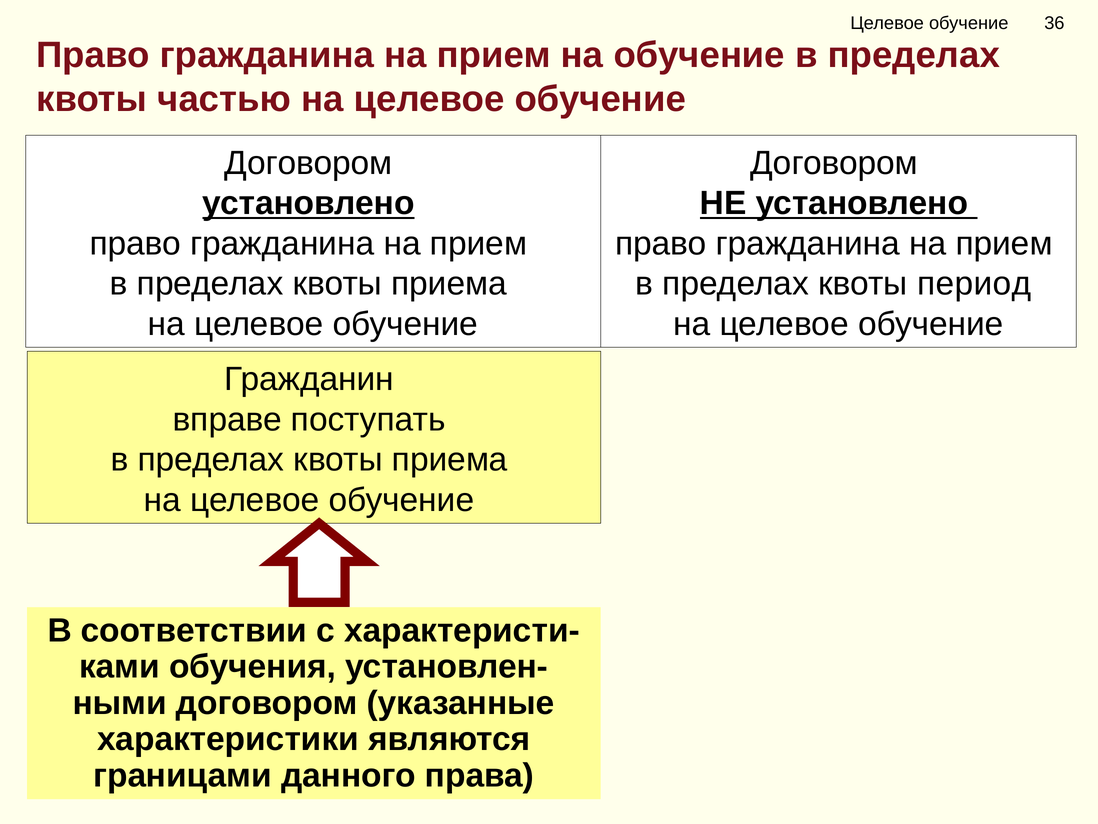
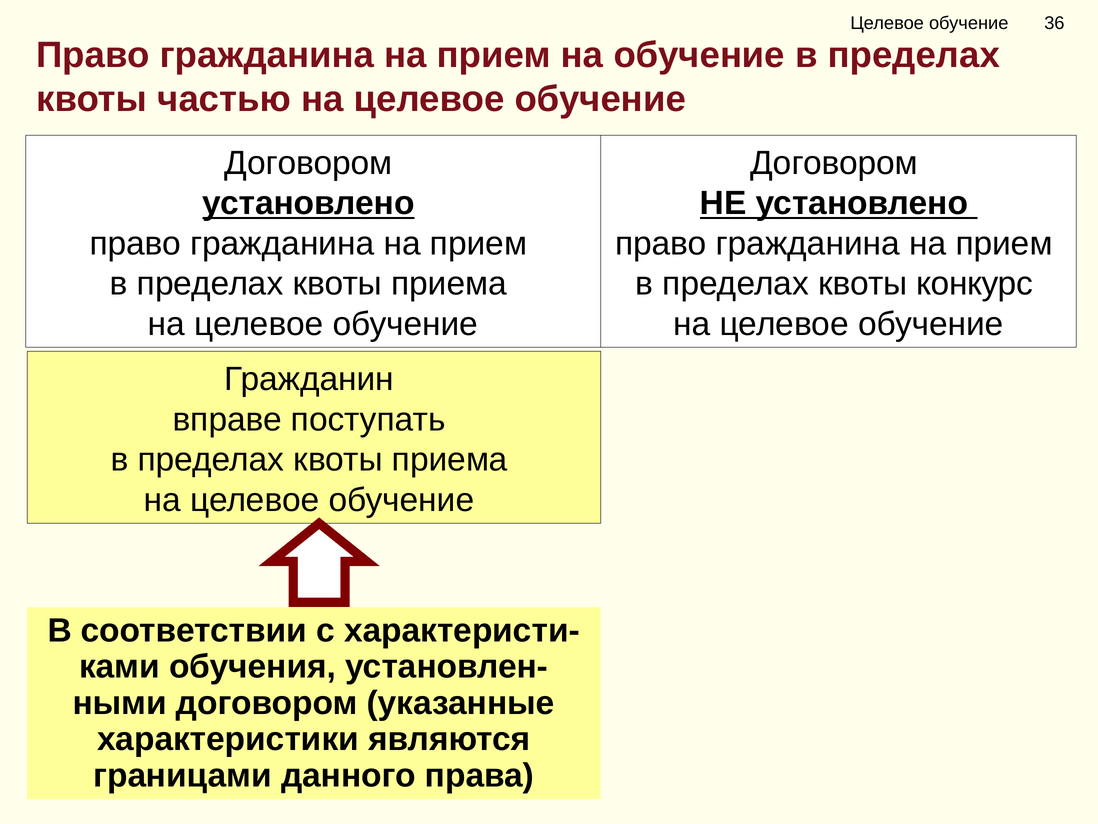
период: период -> конкурс
